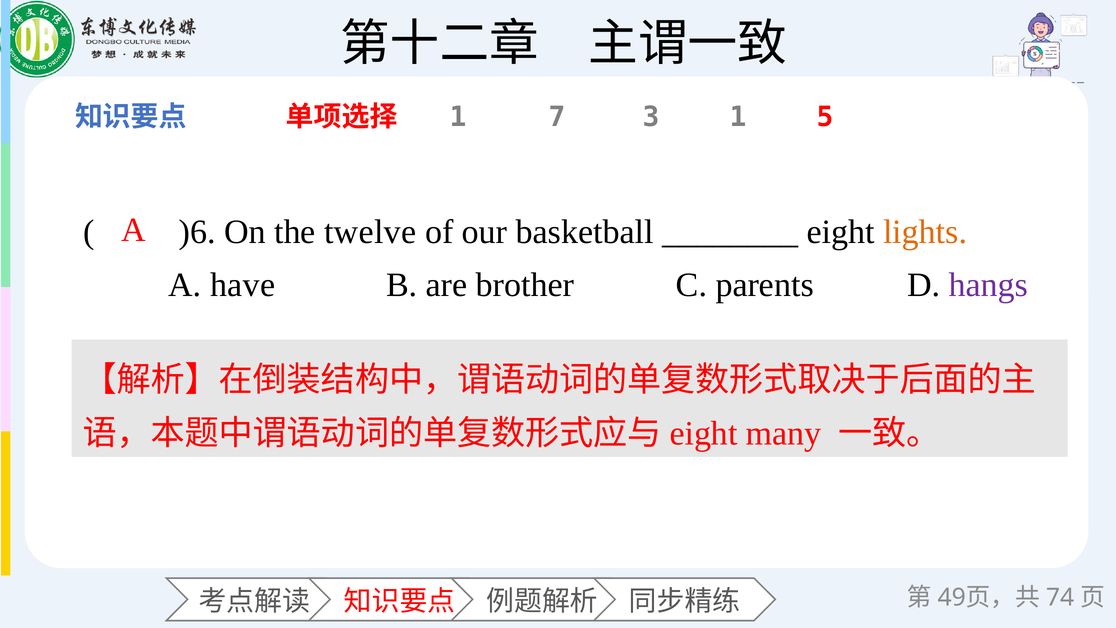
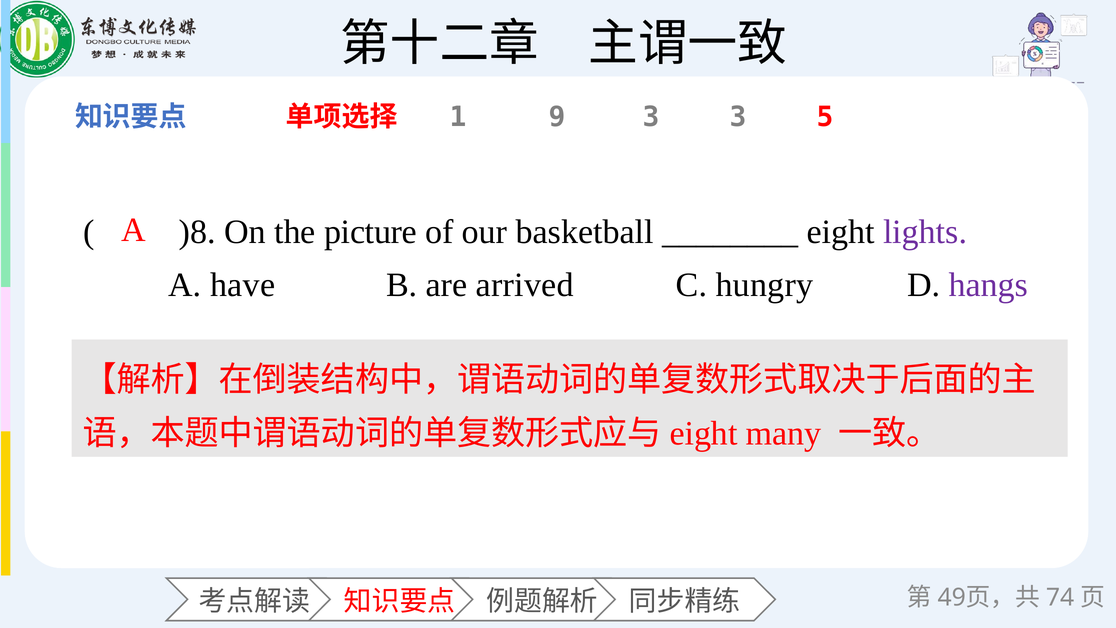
7: 7 -> 9
3 1: 1 -> 3
)6: )6 -> )8
twelve: twelve -> picture
lights colour: orange -> purple
brother: brother -> arrived
parents: parents -> hungry
